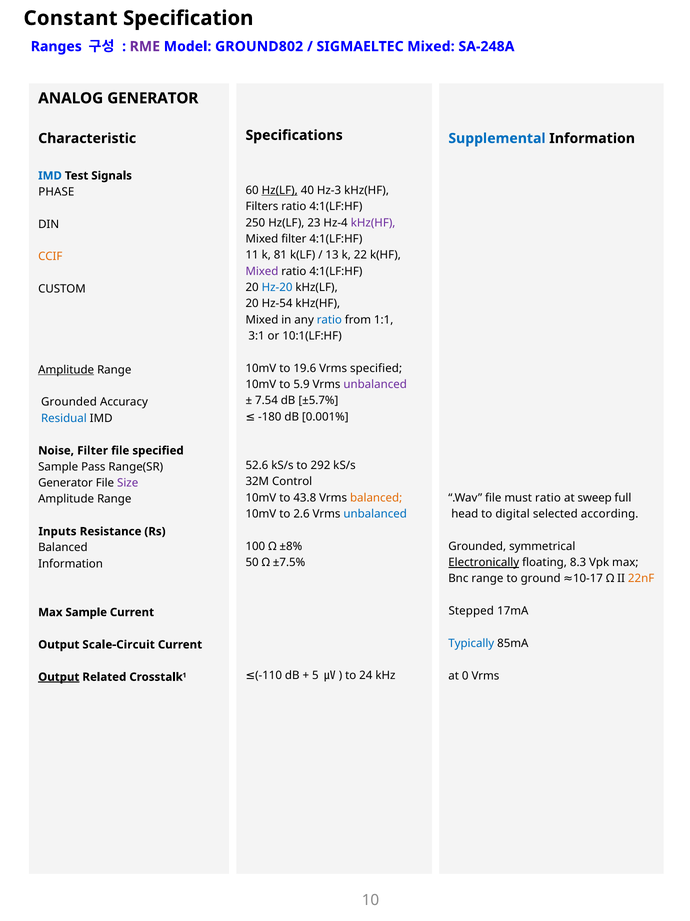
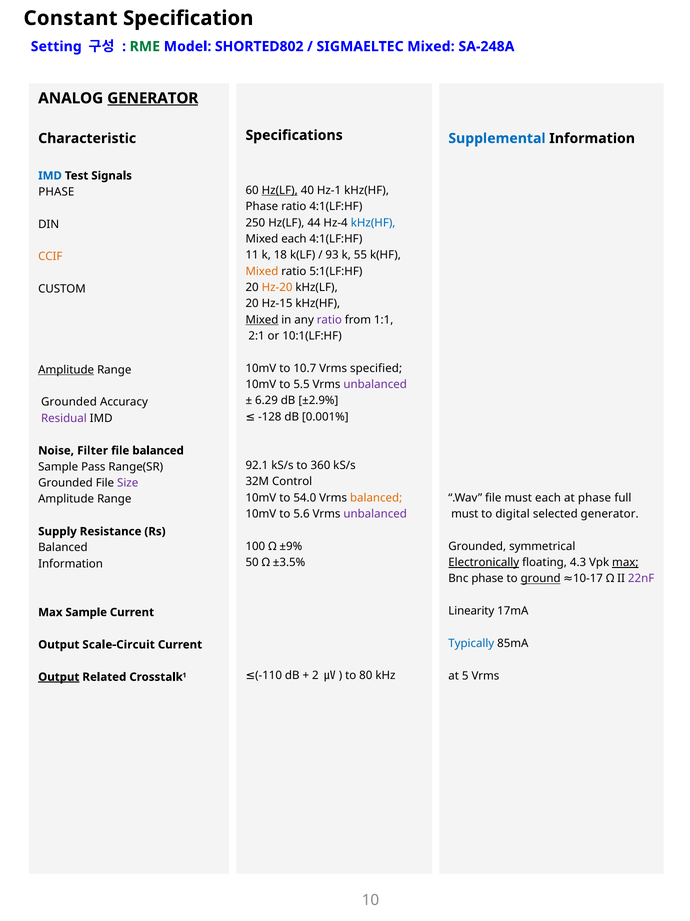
Ranges: Ranges -> Setting
RME colour: purple -> green
GROUND802: GROUND802 -> SHORTED802
GENERATOR at (153, 98) underline: none -> present
Hz-3: Hz-3 -> Hz-1
Filters at (262, 206): Filters -> Phase
23: 23 -> 44
kHz(HF at (373, 223) colour: purple -> blue
Mixed filter: filter -> each
81: 81 -> 18
13: 13 -> 93
22: 22 -> 55
Mixed at (262, 271) colour: purple -> orange
4:1(LF:HF at (336, 271): 4:1(LF:HF -> 5:1(LF:HF
Hz-20 colour: blue -> orange
Hz-54: Hz-54 -> Hz-15
Mixed at (262, 319) underline: none -> present
ratio at (329, 319) colour: blue -> purple
3:1: 3:1 -> 2:1
19.6: 19.6 -> 10.7
5.9: 5.9 -> 5.5
7.54: 7.54 -> 6.29
±5.7%: ±5.7% -> ±2.9%
-180: -180 -> -128
Residual colour: blue -> purple
file specified: specified -> balanced
52.6: 52.6 -> 92.1
292: 292 -> 360
Generator at (66, 482): Generator -> Grounded
43.8: 43.8 -> 54.0
must ratio: ratio -> each
at sweep: sweep -> phase
2.6: 2.6 -> 5.6
unbalanced at (375, 513) colour: blue -> purple
head at (465, 513): head -> must
selected according: according -> generator
Inputs: Inputs -> Supply
±8%: ±8% -> ±9%
±7.5%: ±7.5% -> ±3.5%
8.3: 8.3 -> 4.3
max at (625, 562) underline: none -> present
Bnc range: range -> phase
ground underline: none -> present
22nF colour: orange -> purple
Stepped: Stepped -> Linearity
5: 5 -> 2
24: 24 -> 80
0: 0 -> 5
